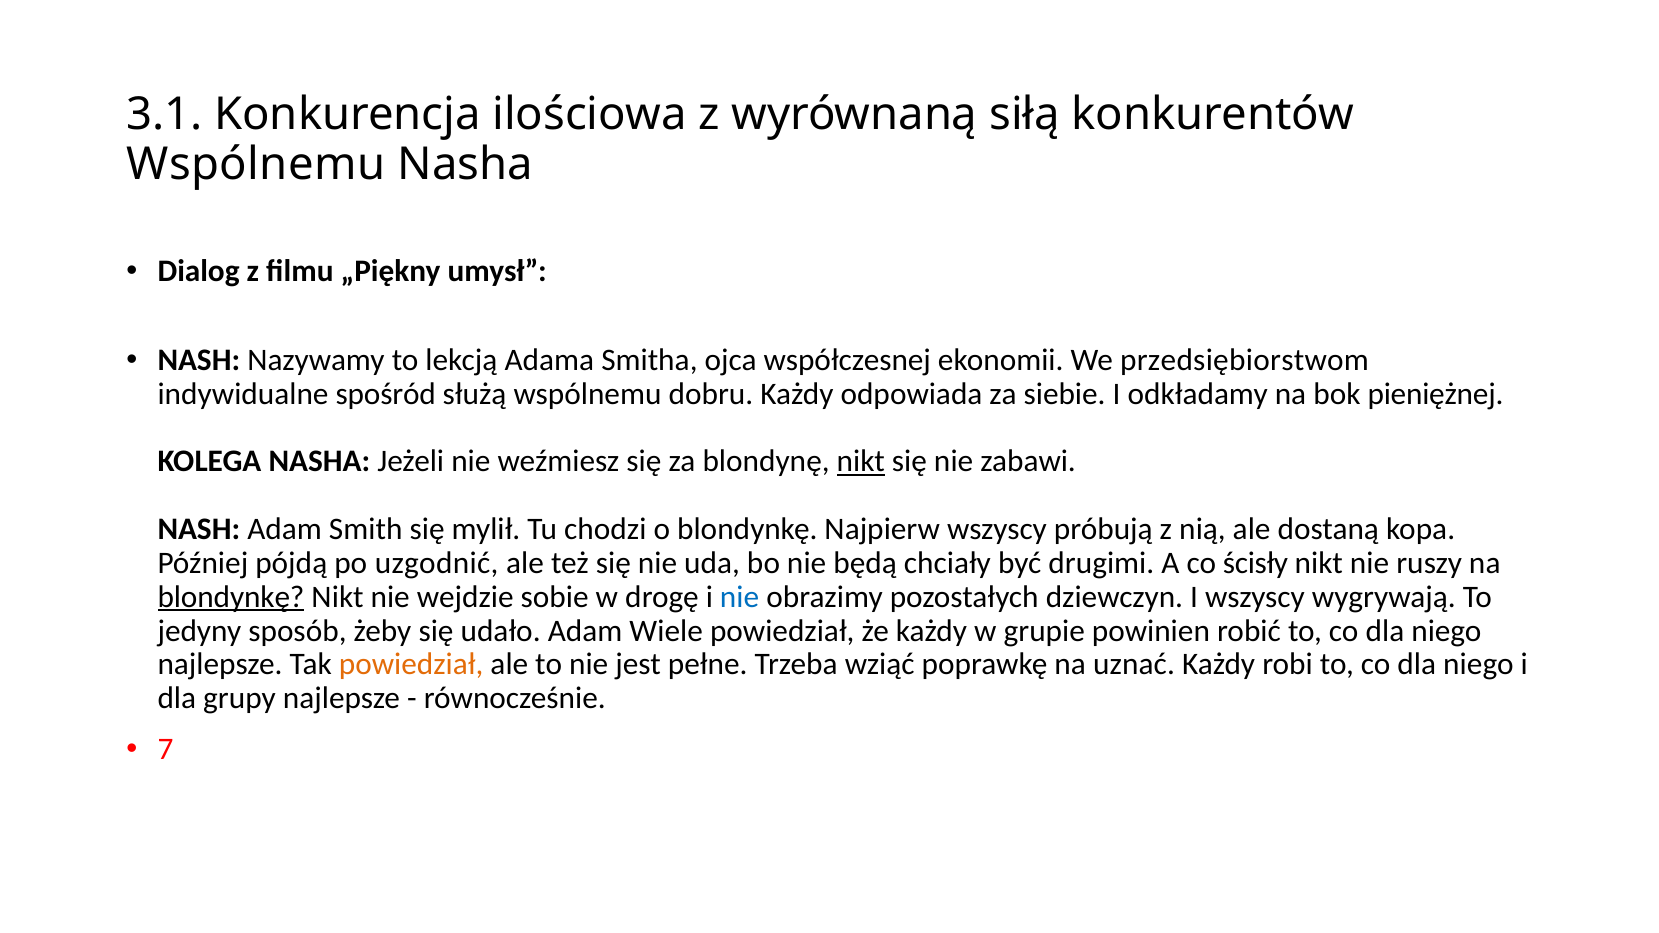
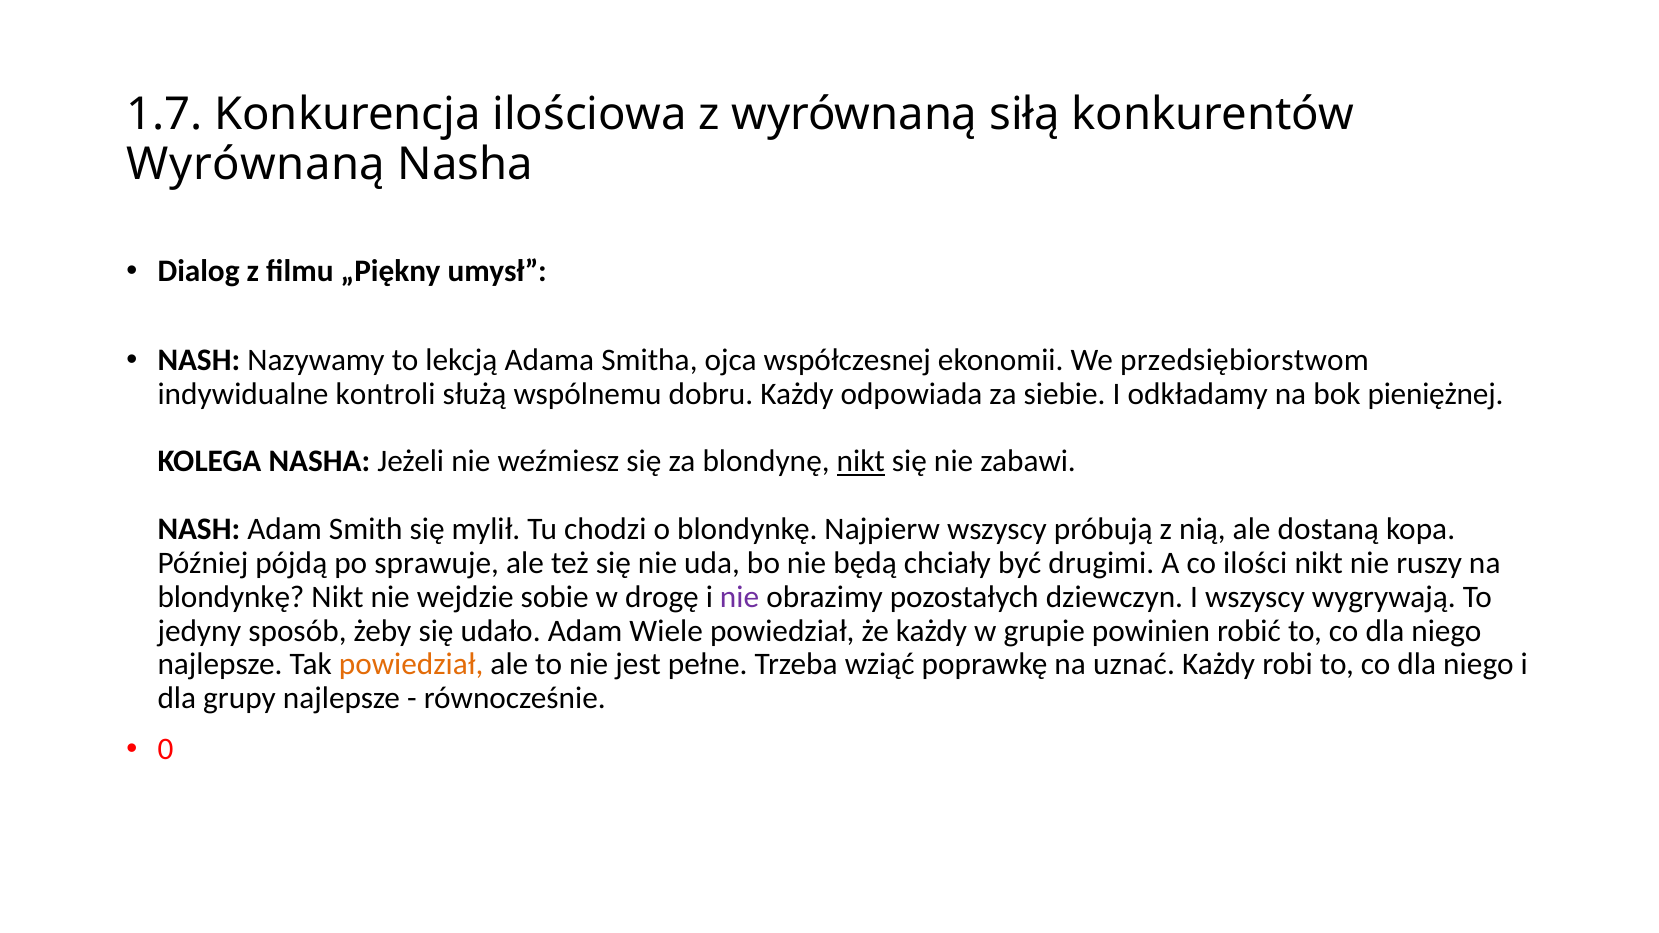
3.1: 3.1 -> 1.7
Wspólnemu at (256, 164): Wspólnemu -> Wyrównaną
spośród: spośród -> kontroli
uzgodnić: uzgodnić -> sprawuje
ścisły: ścisły -> ilości
blondynkę at (231, 597) underline: present -> none
nie at (740, 597) colour: blue -> purple
7: 7 -> 0
